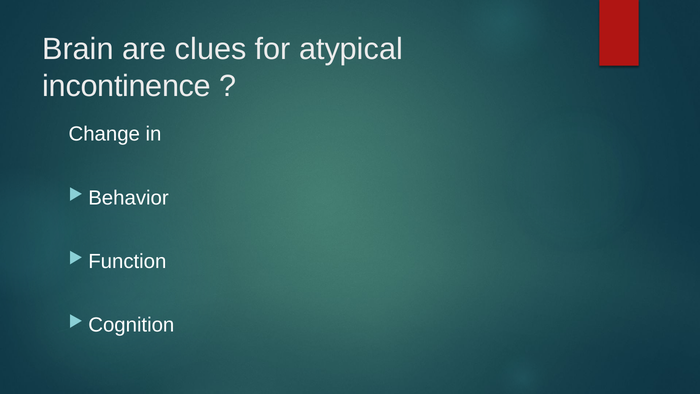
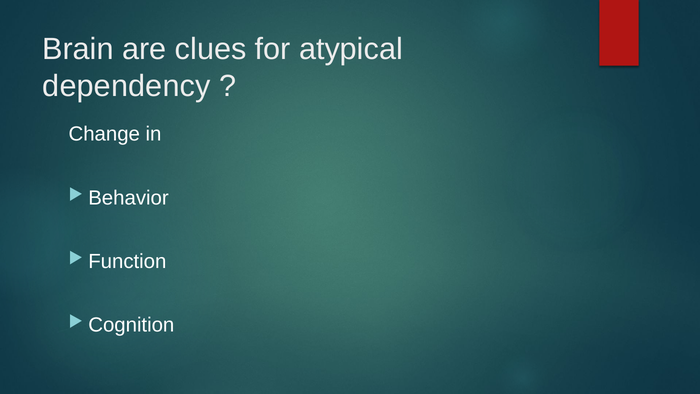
incontinence: incontinence -> dependency
